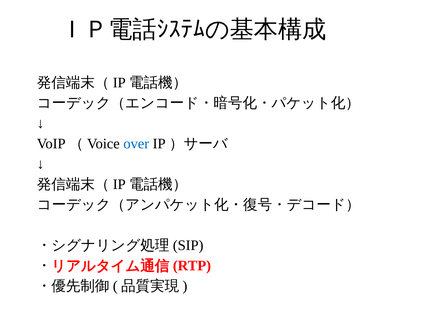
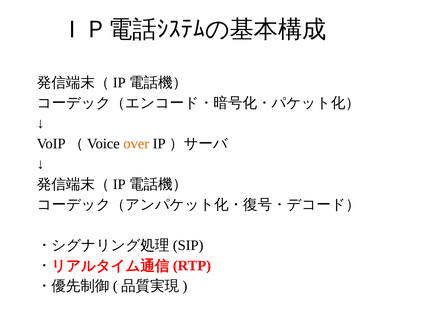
over colour: blue -> orange
